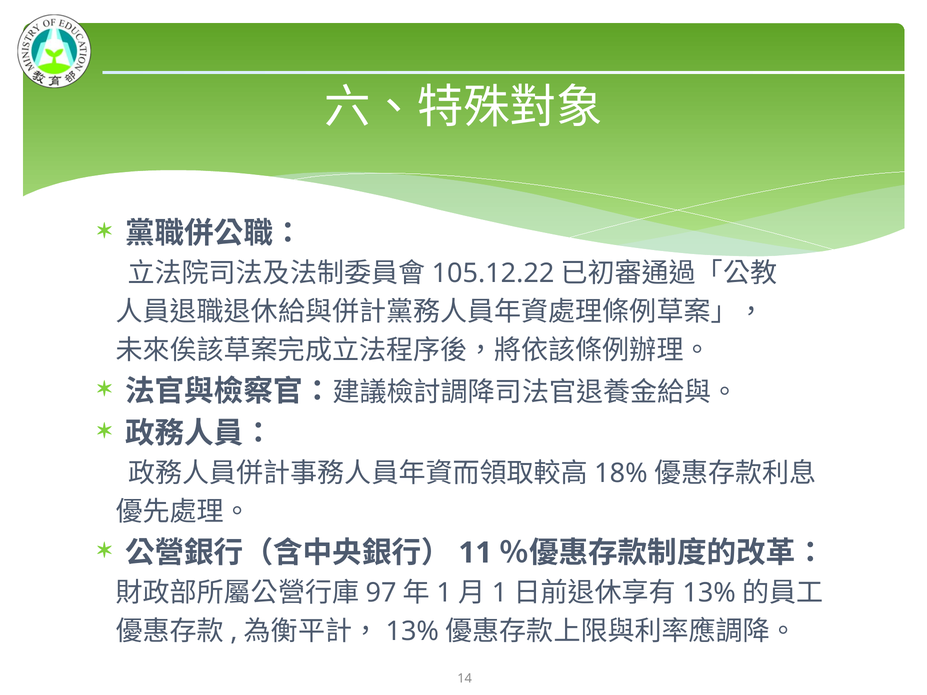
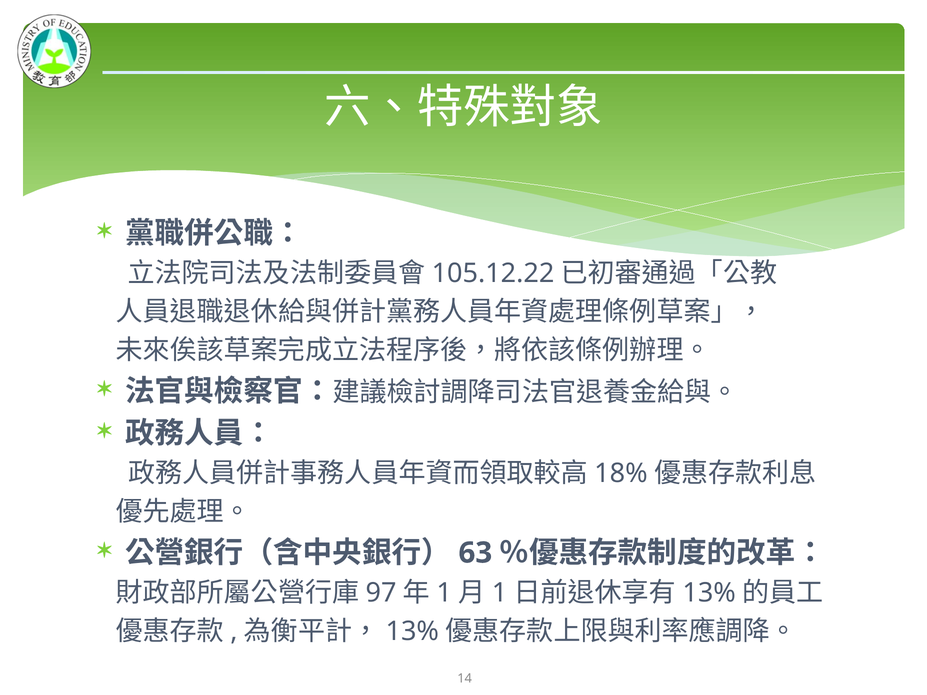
11: 11 -> 63
